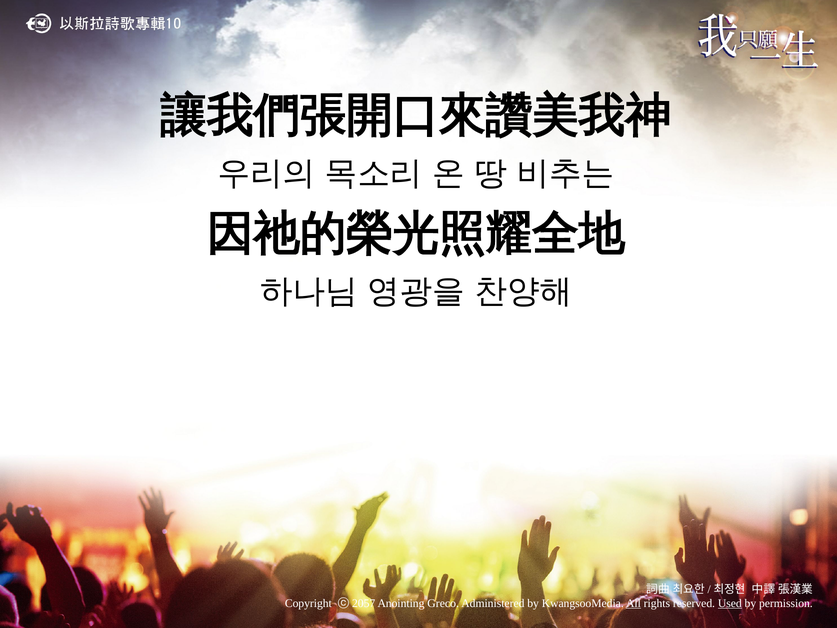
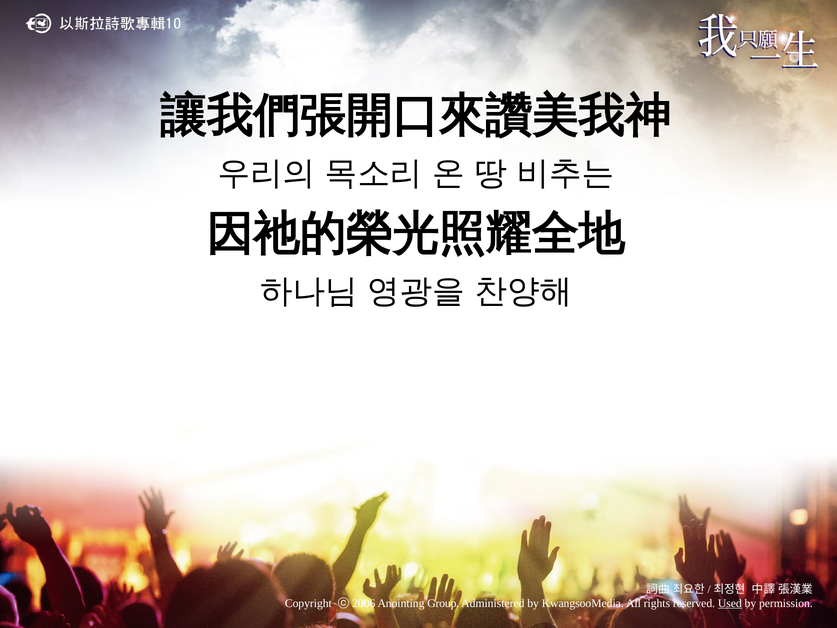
2057: 2057 -> 2006
Greco: Greco -> Group
All underline: present -> none
